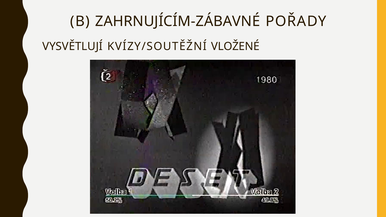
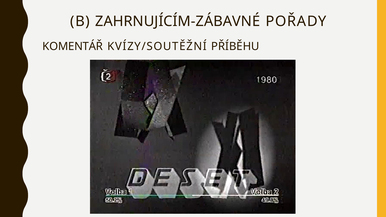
VYSVĚTLUJÍ: VYSVĚTLUJÍ -> KOMENTÁŘ
VLOŽENÉ: VLOŽENÉ -> PŘÍBĚHU
